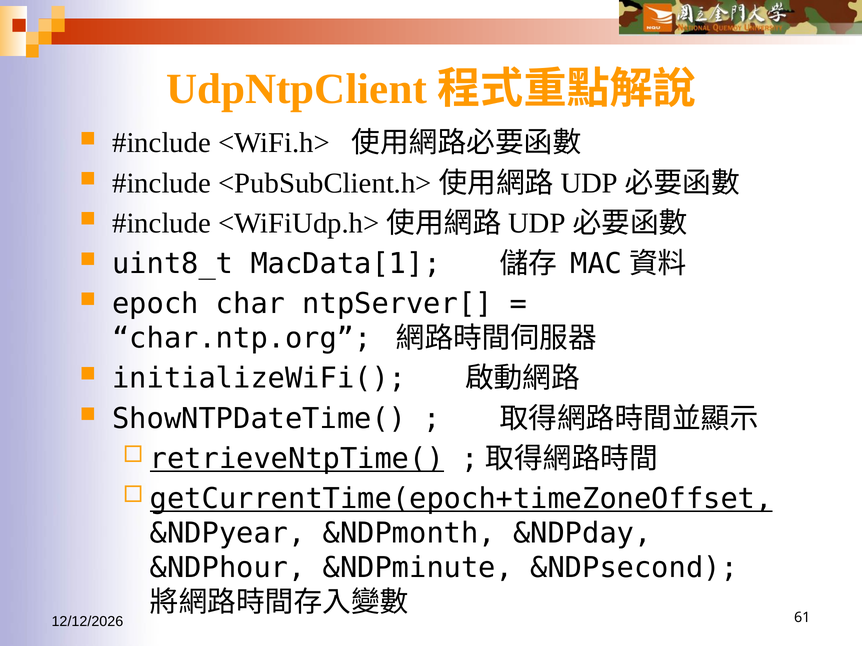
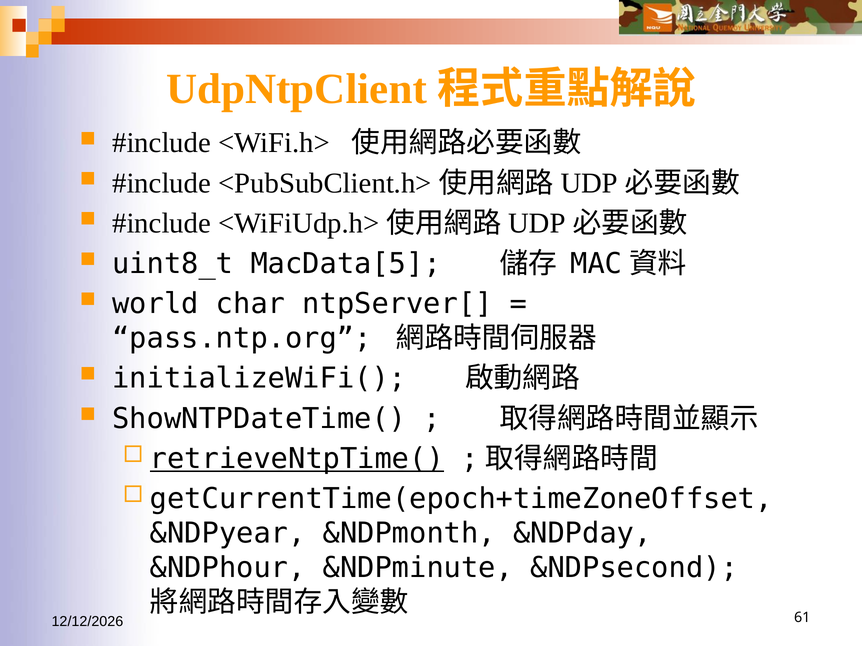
MacData[1: MacData[1 -> MacData[5
epoch: epoch -> world
char.ntp.org: char.ntp.org -> pass.ntp.org
getCurrentTime(epoch+timeZoneOffset underline: present -> none
